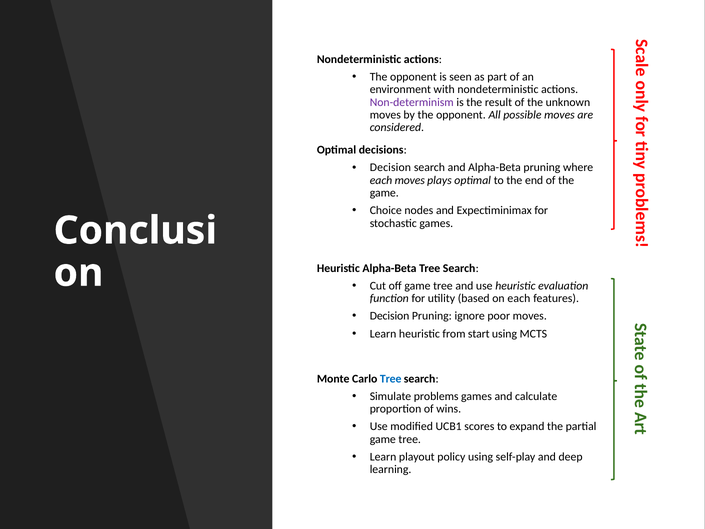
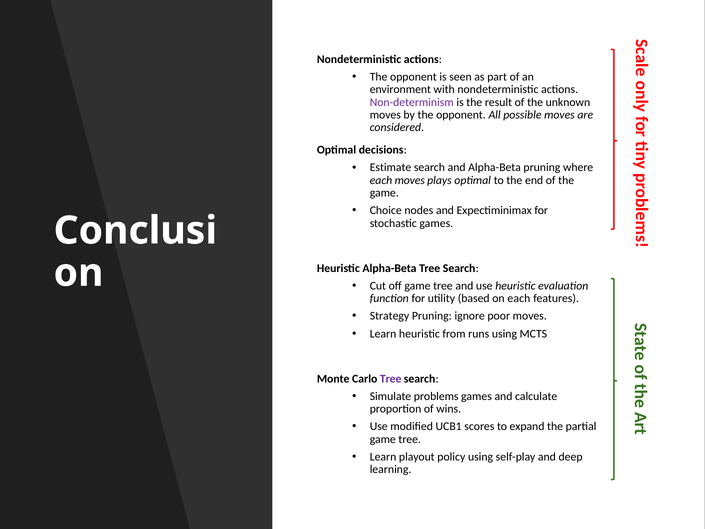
Decision at (390, 168): Decision -> Estimate
Decision at (390, 316): Decision -> Strategy
start: start -> runs
Tree at (391, 378) colour: blue -> purple
